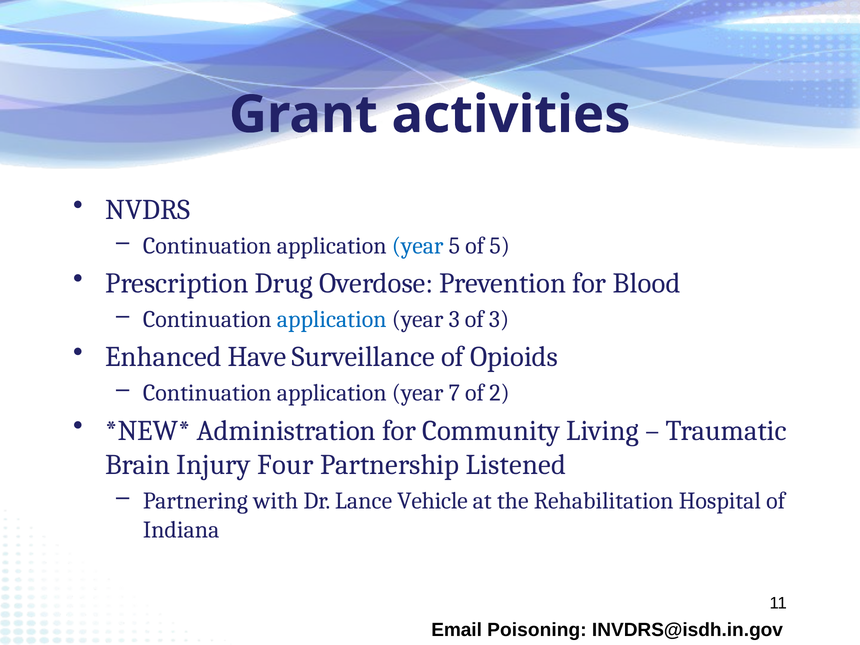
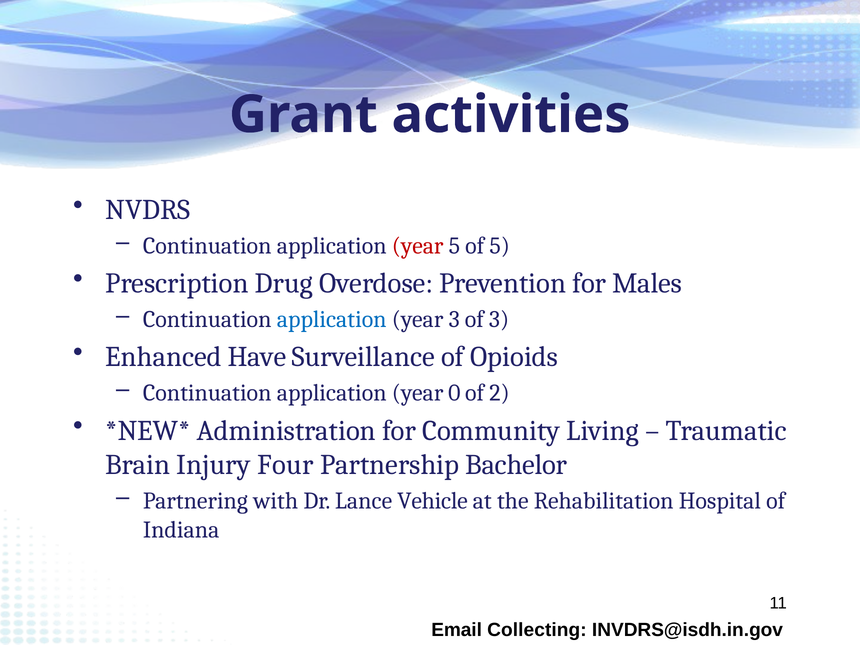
year at (418, 246) colour: blue -> red
Blood: Blood -> Males
7: 7 -> 0
Listened: Listened -> Bachelor
Poisoning: Poisoning -> Collecting
